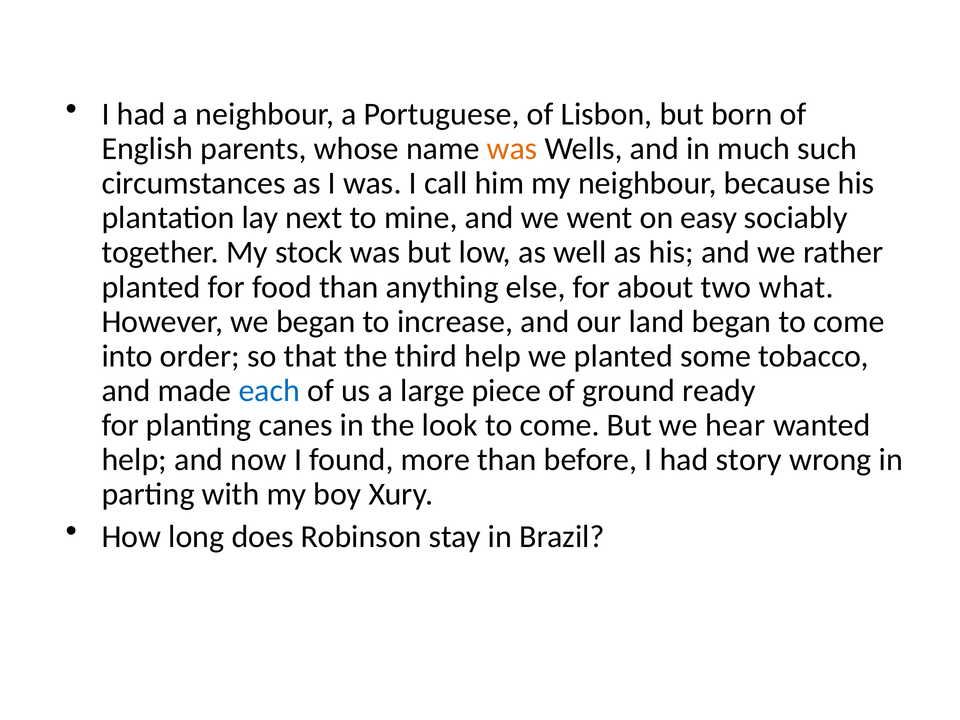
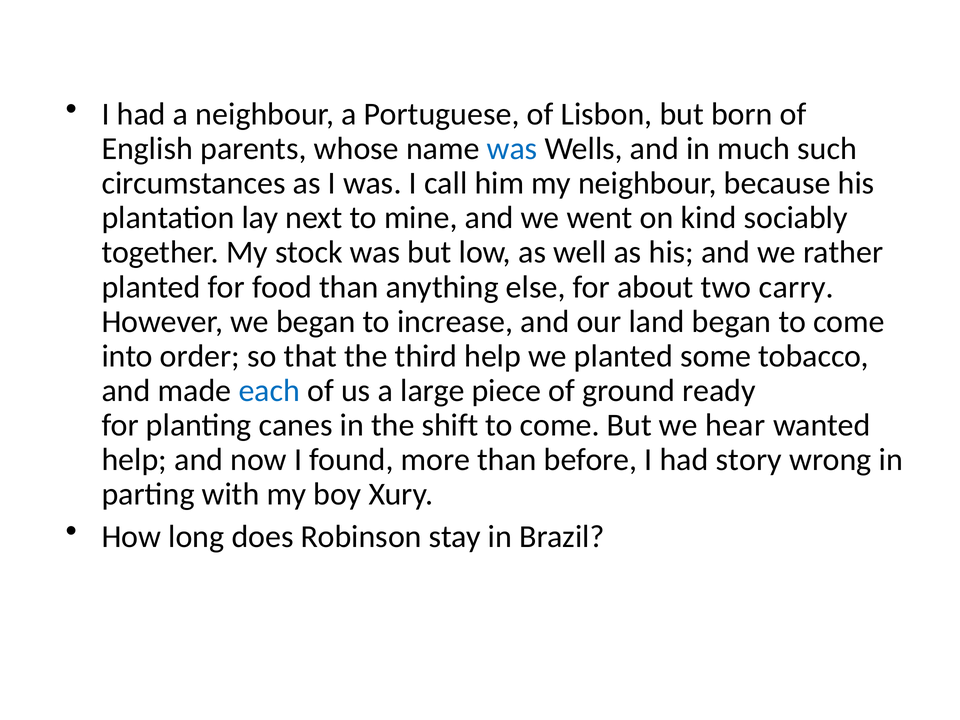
was at (512, 149) colour: orange -> blue
easy: easy -> kind
what: what -> carry
look: look -> shift
